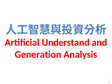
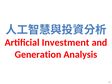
Understand: Understand -> Investment
